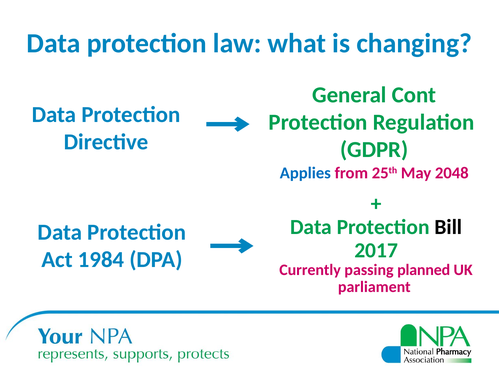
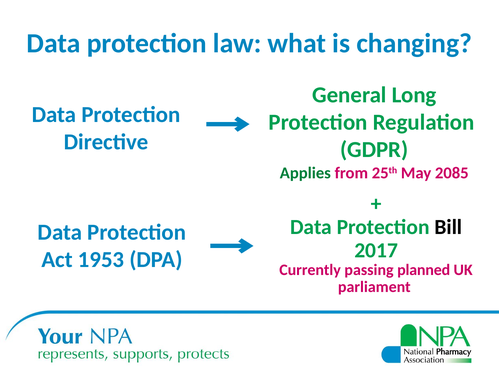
Cont: Cont -> Long
Applies colour: blue -> green
2048: 2048 -> 2085
1984: 1984 -> 1953
